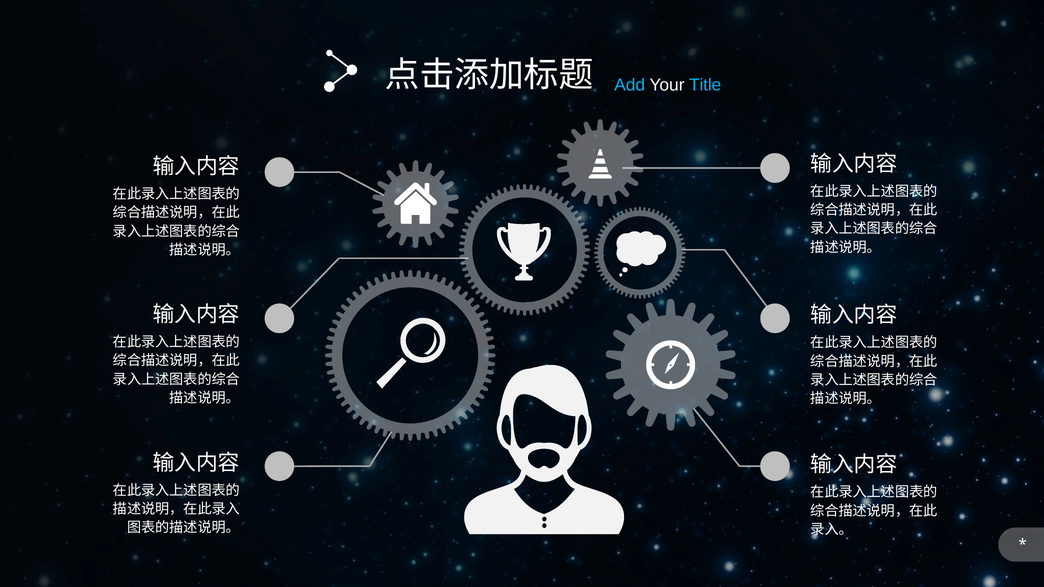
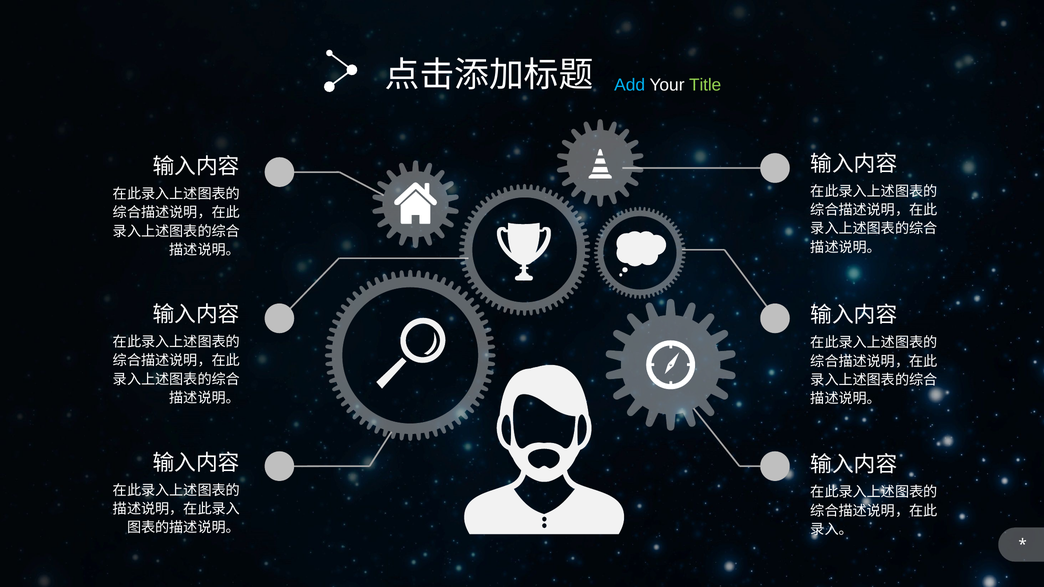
Title colour: light blue -> light green
